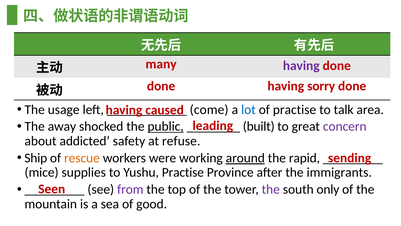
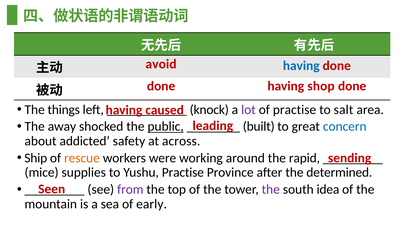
many: many -> avoid
having at (301, 65) colour: purple -> blue
sorry: sorry -> shop
usage: usage -> things
come: come -> knock
lot colour: blue -> purple
talk: talk -> salt
concern colour: purple -> blue
refuse: refuse -> across
around underline: present -> none
immigrants: immigrants -> determined
only: only -> idea
good: good -> early
